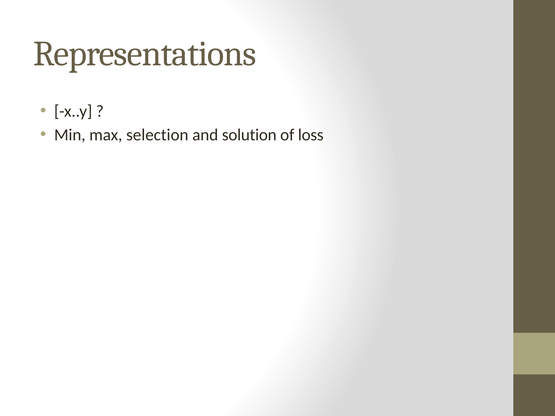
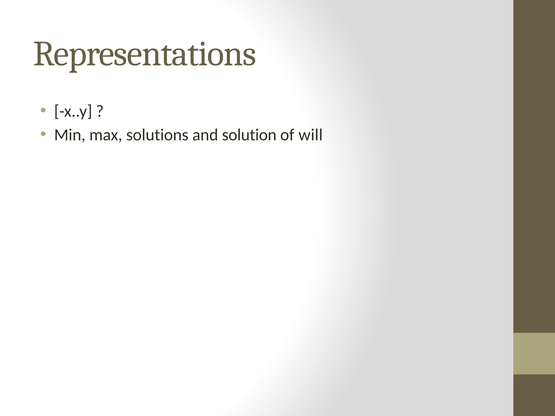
selection: selection -> solutions
loss: loss -> will
